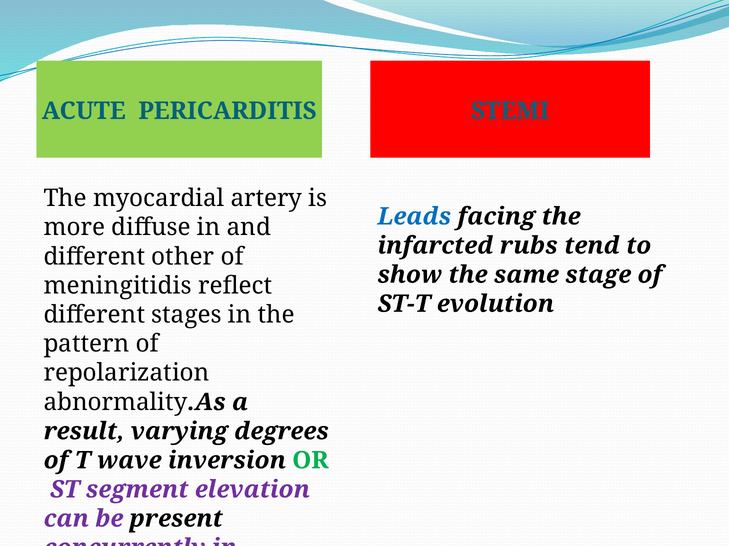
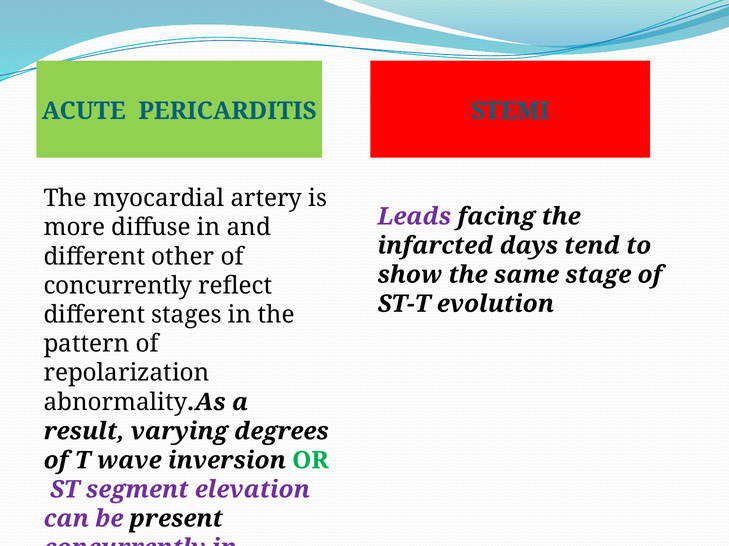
Leads at (414, 217) colour: blue -> purple
rubs: rubs -> days
meningitidis at (118, 286): meningitidis -> concurrently
